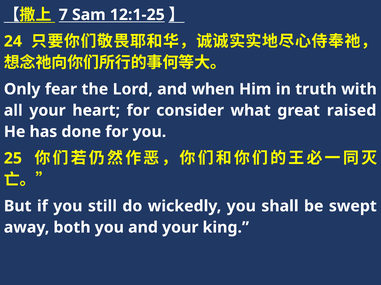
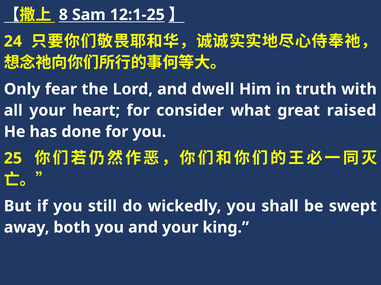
7: 7 -> 8
when: when -> dwell
